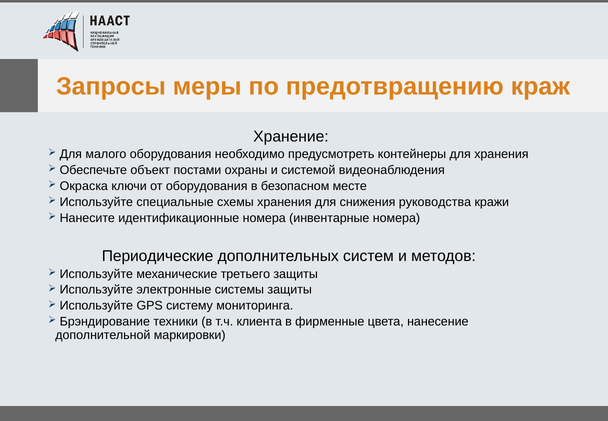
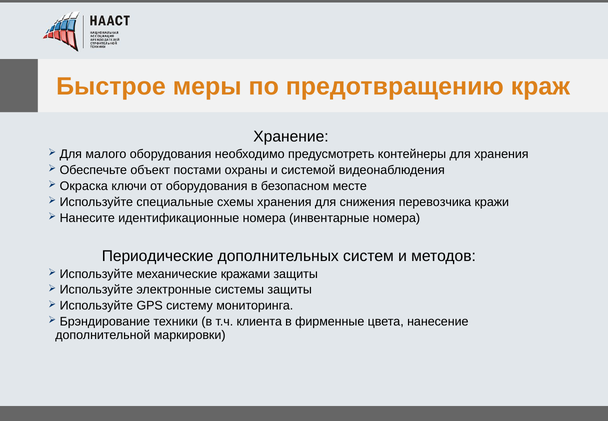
Запросы: Запросы -> Быстрое
руководства: руководства -> перевозчика
третьего: третьего -> кражами
